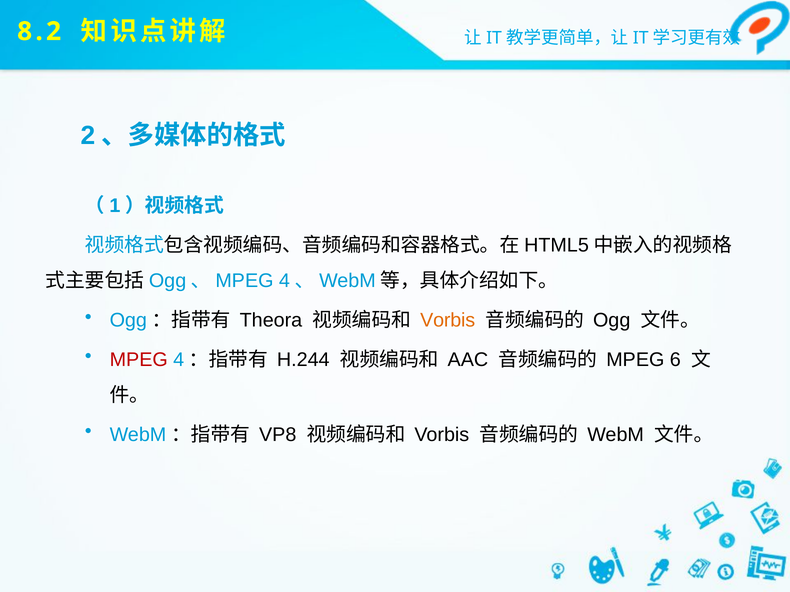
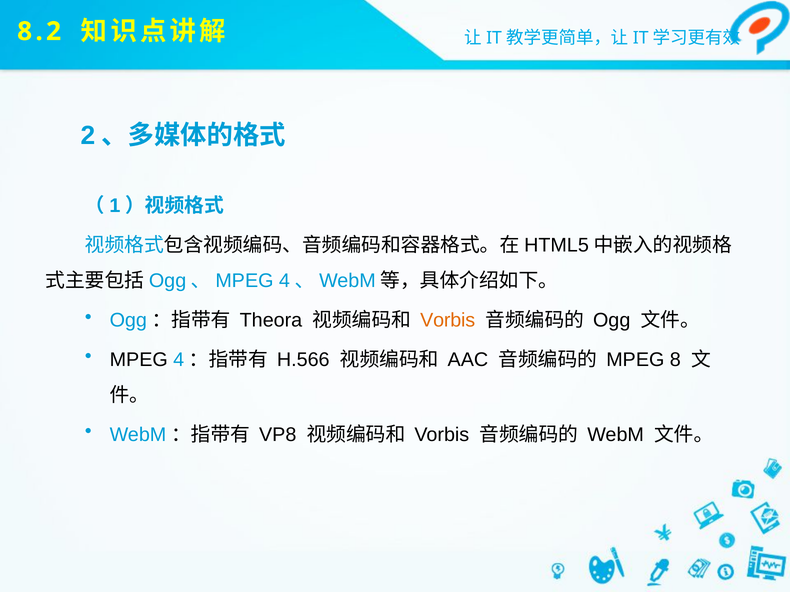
MPEG at (139, 360) colour: red -> black
H.244: H.244 -> H.566
6: 6 -> 8
